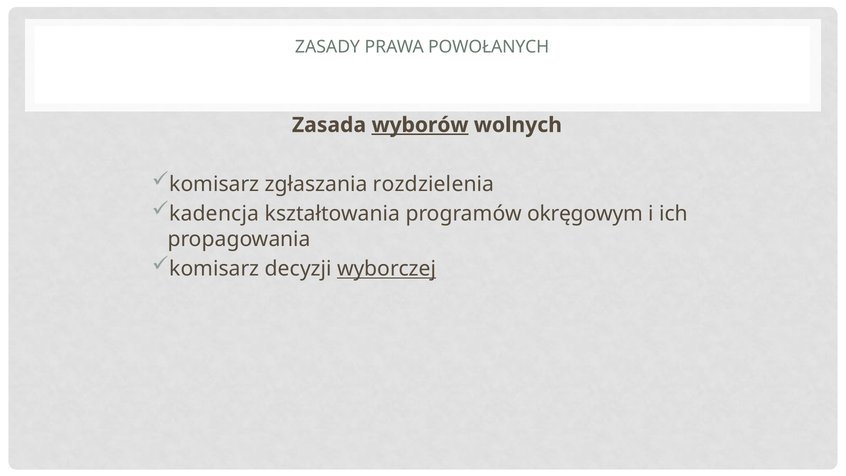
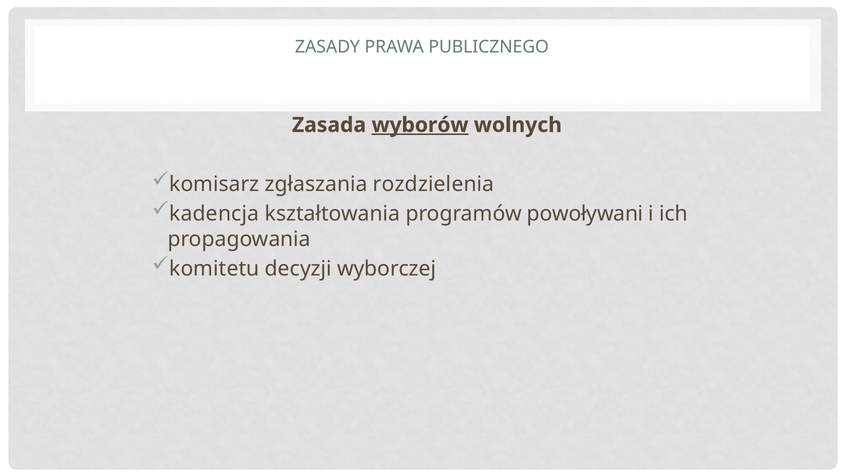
POWOŁANYCH: POWOŁANYCH -> PUBLICZNEGO
okręgowym: okręgowym -> powoływani
komisarz at (214, 269): komisarz -> komitetu
wyborczej underline: present -> none
